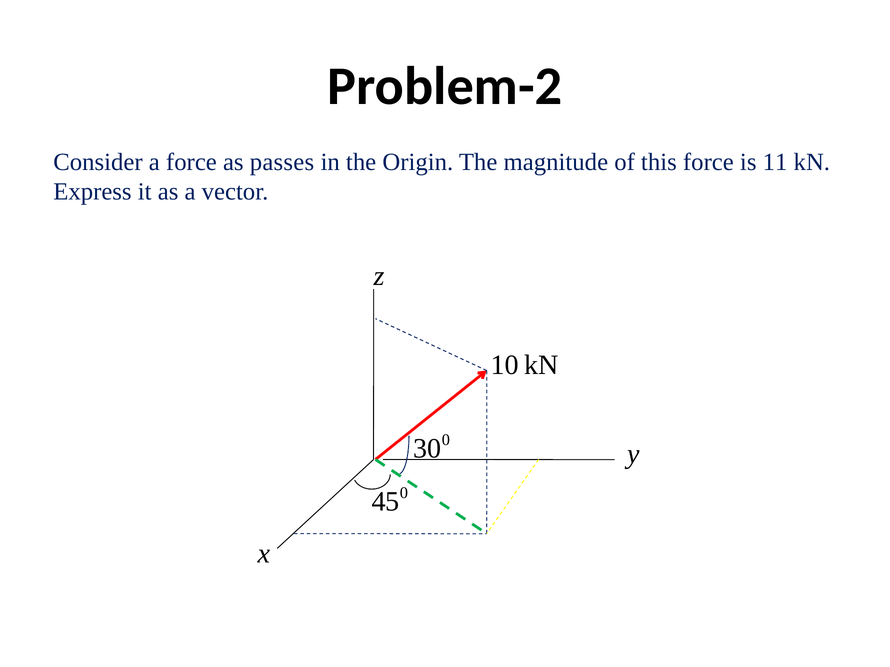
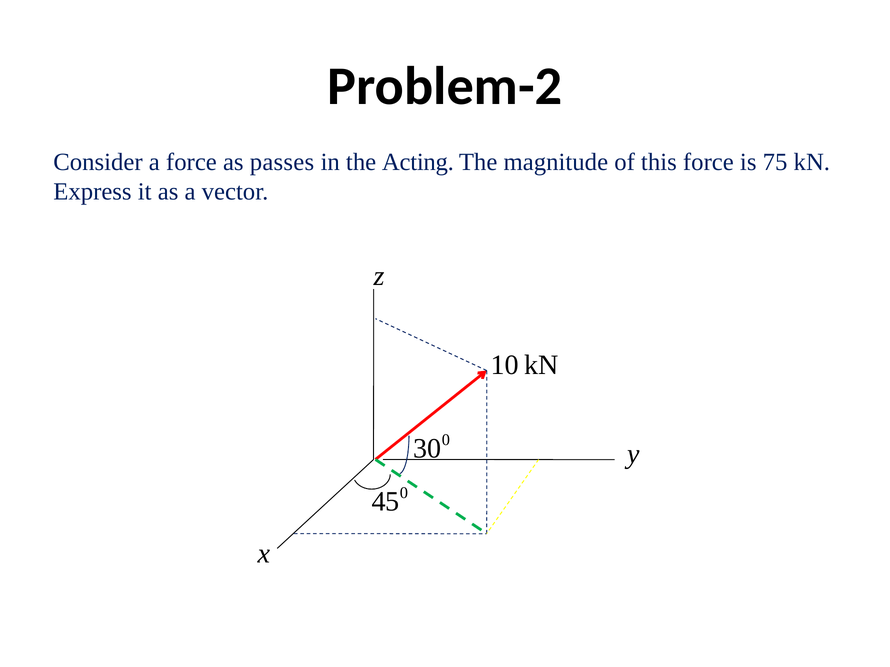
Origin: Origin -> Acting
11: 11 -> 75
